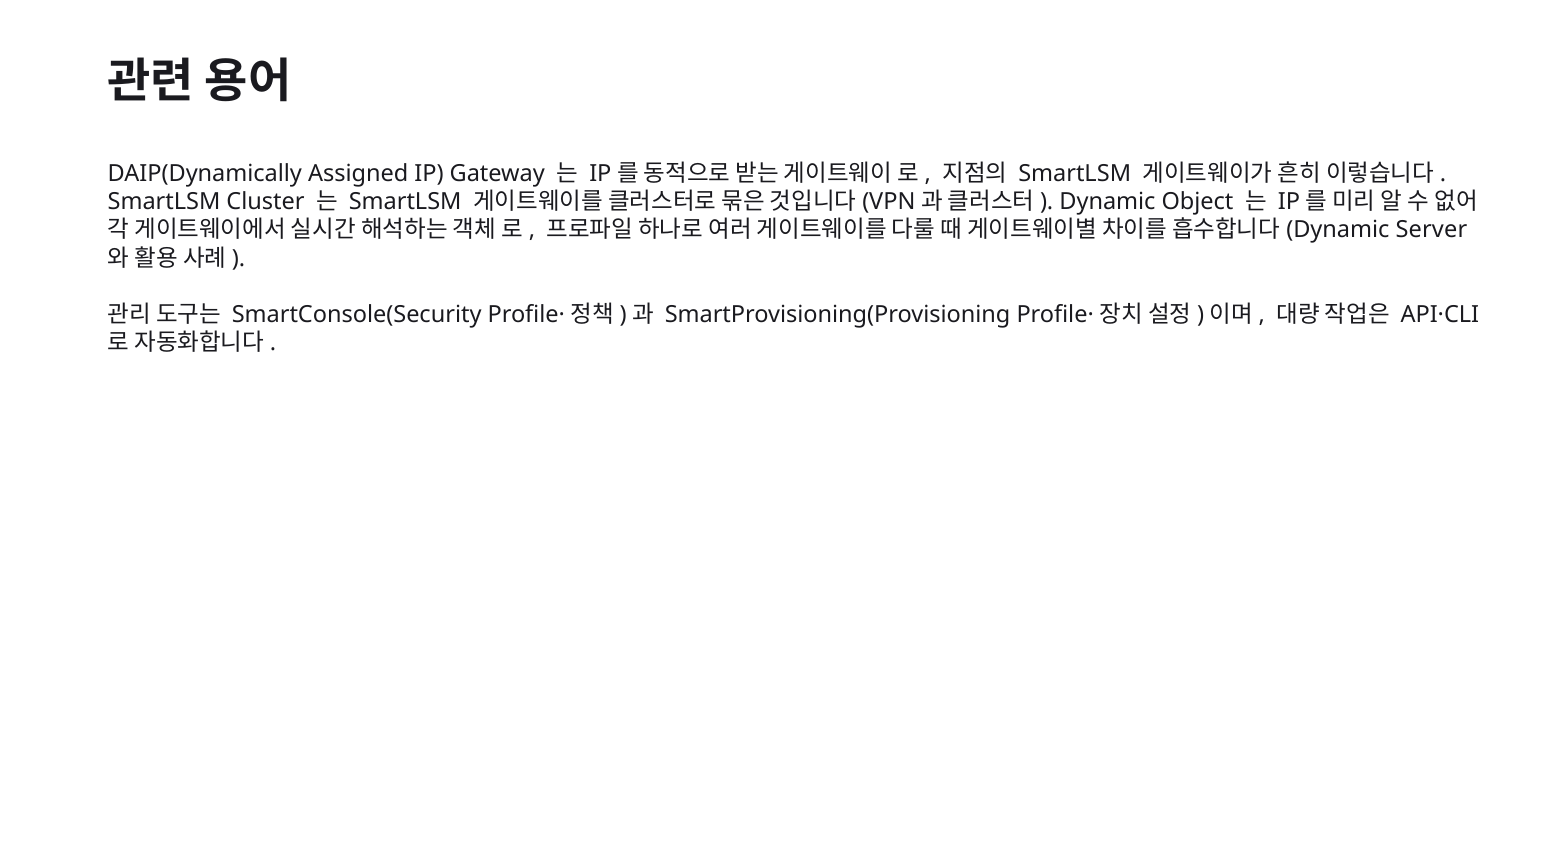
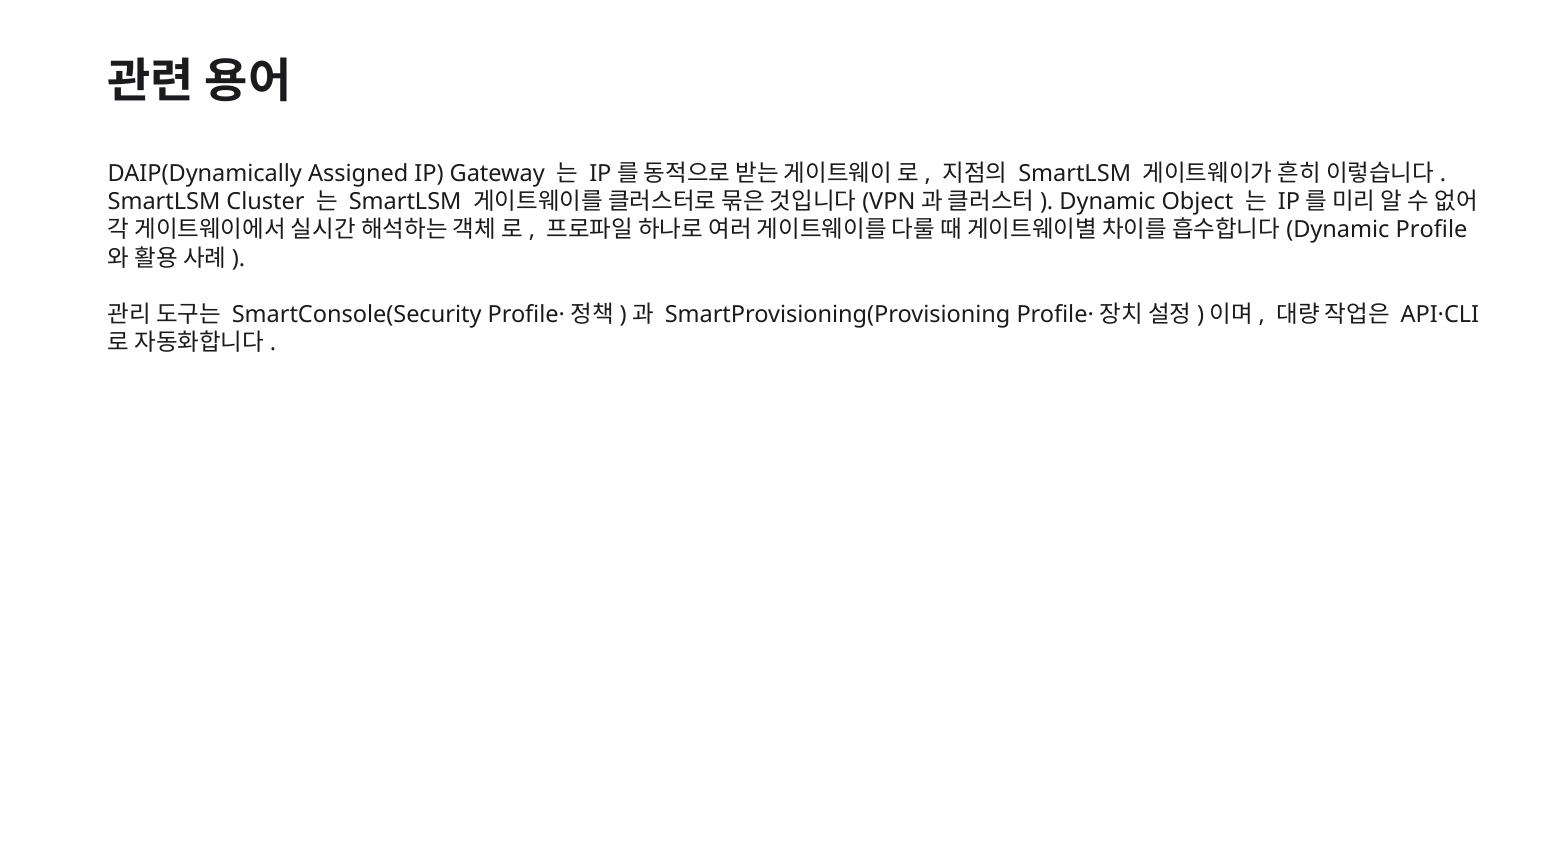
Server: Server -> Profile
